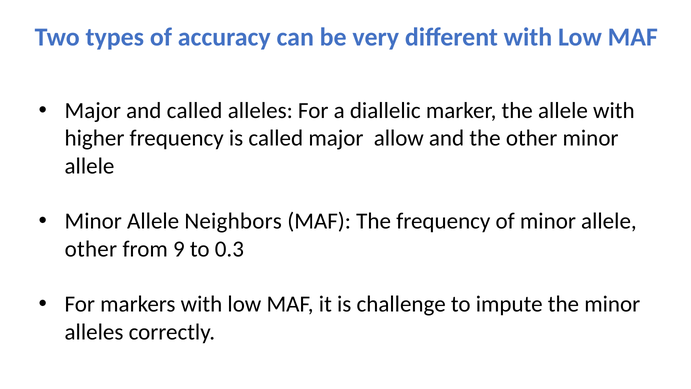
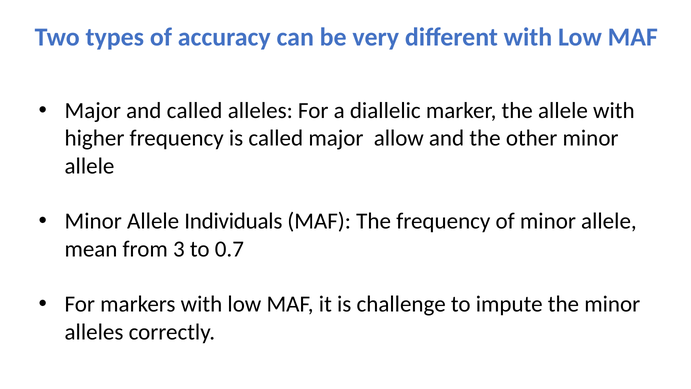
Neighbors: Neighbors -> Individuals
other at (91, 249): other -> mean
9: 9 -> 3
0.3: 0.3 -> 0.7
